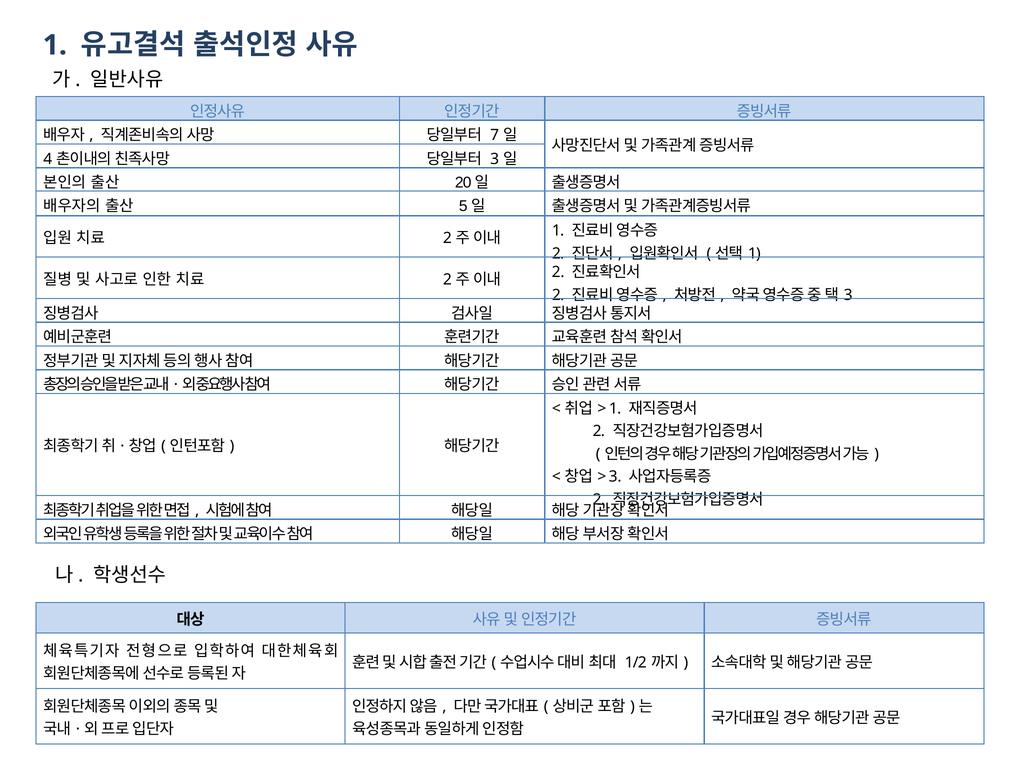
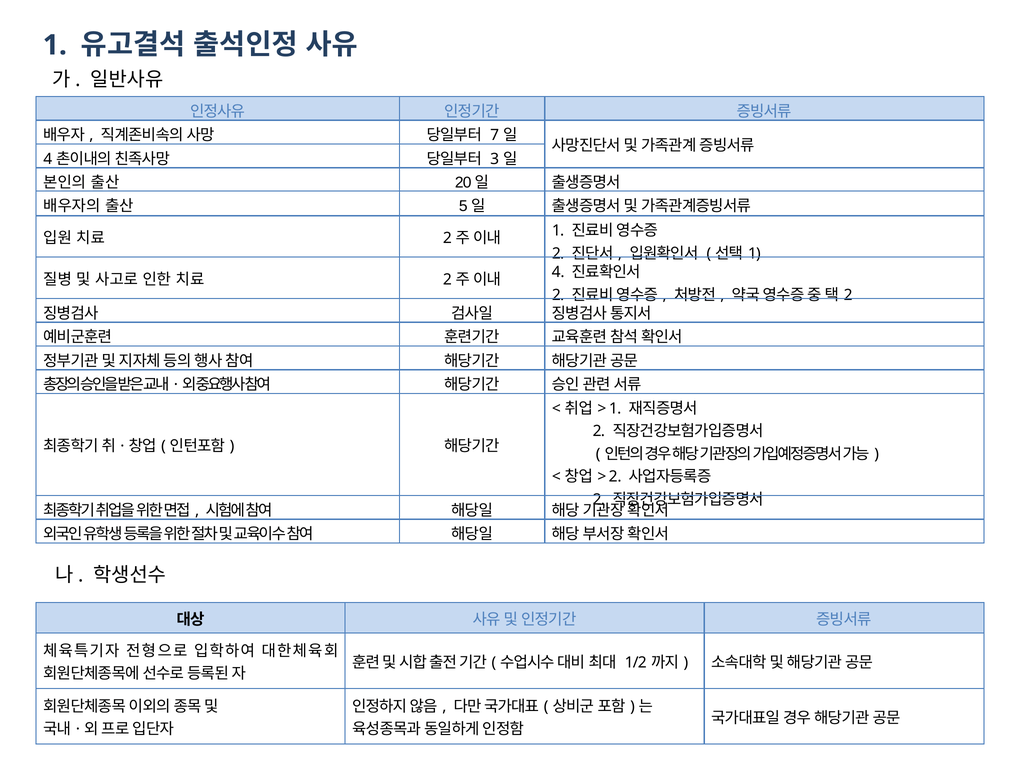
2 at (558, 272): 2 -> 4
3 at (848, 295): 3 -> 2
3 at (615, 477): 3 -> 2
